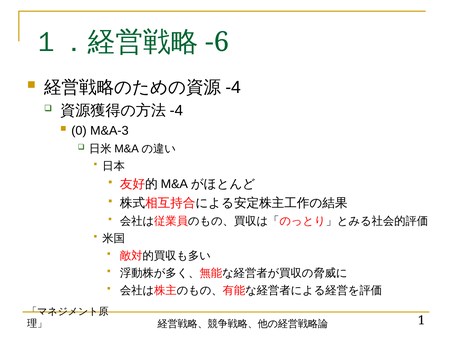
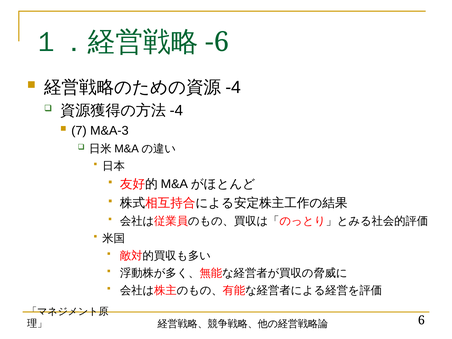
0: 0 -> 7
1: 1 -> 6
